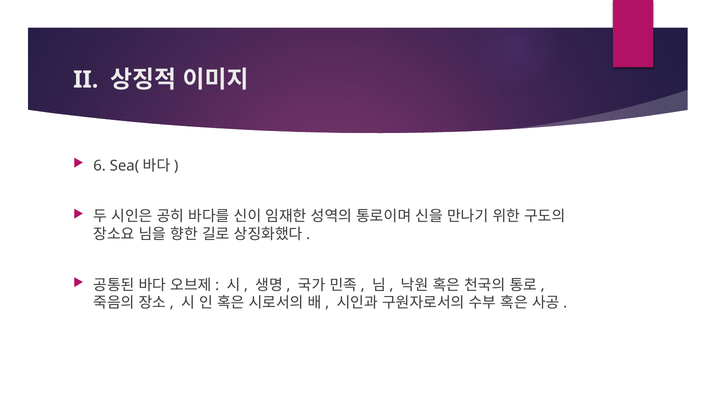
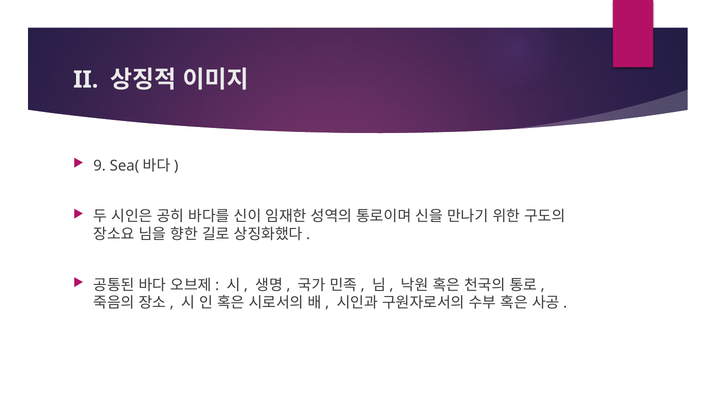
6: 6 -> 9
